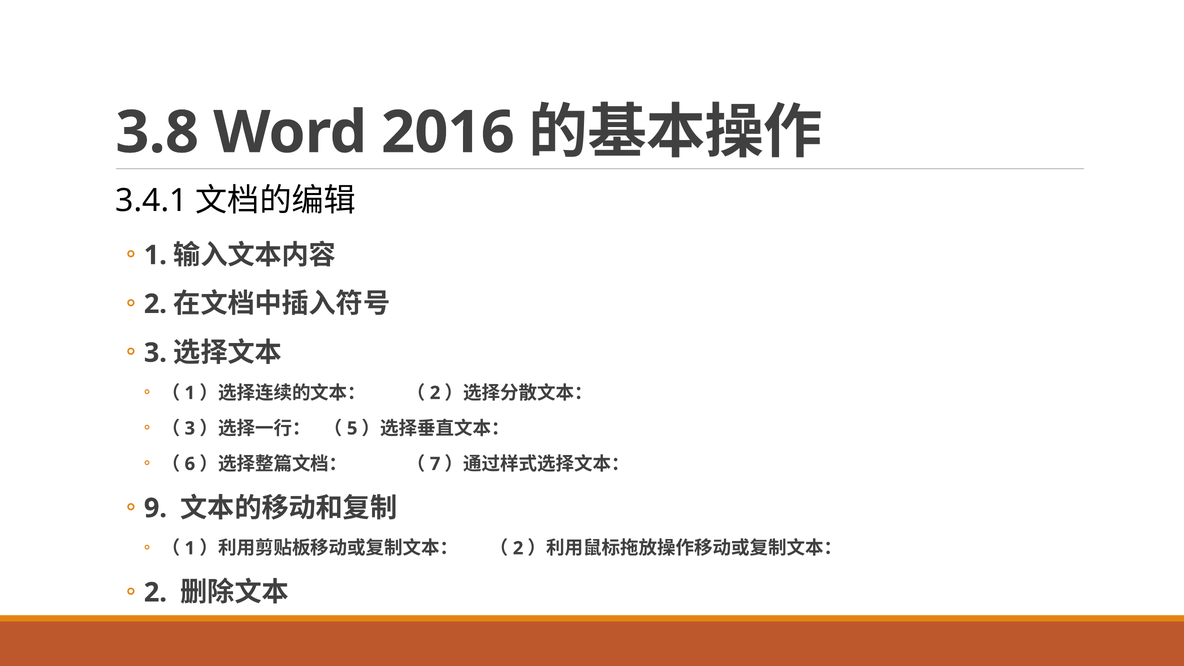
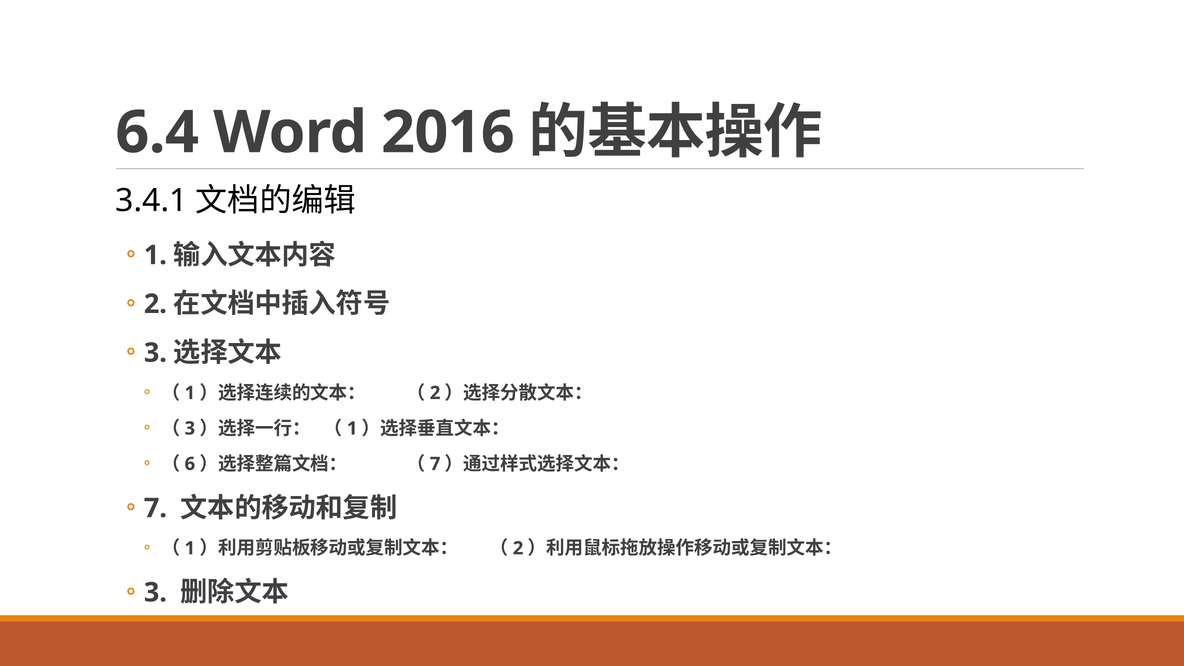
3.8: 3.8 -> 6.4
5 at (352, 428): 5 -> 1
9 at (155, 508): 9 -> 7
2 at (155, 593): 2 -> 3
